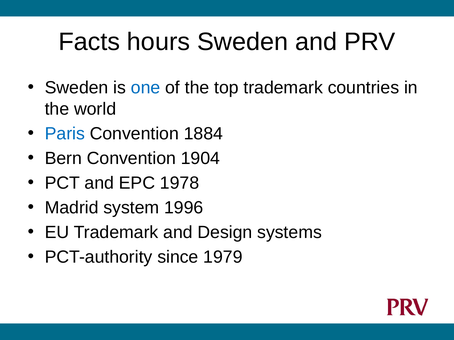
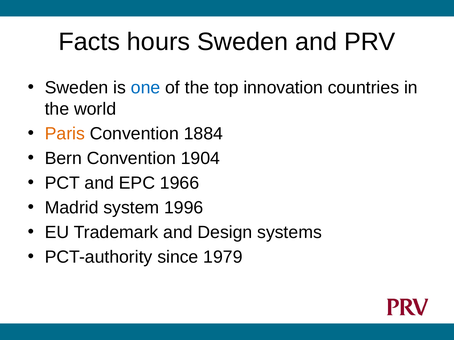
top trademark: trademark -> innovation
Paris colour: blue -> orange
1978: 1978 -> 1966
